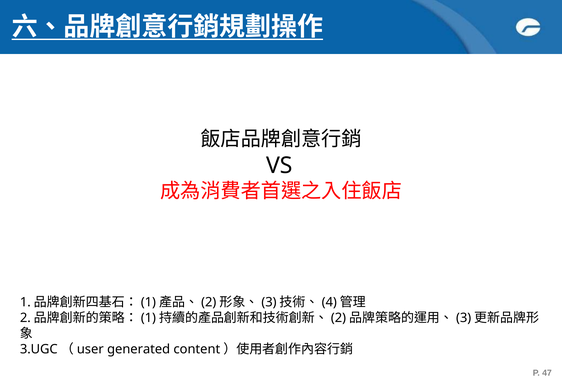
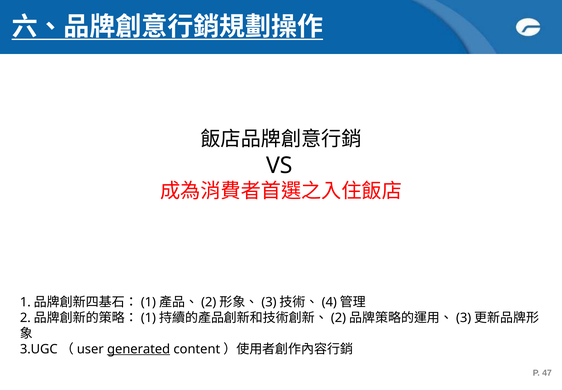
generated underline: none -> present
